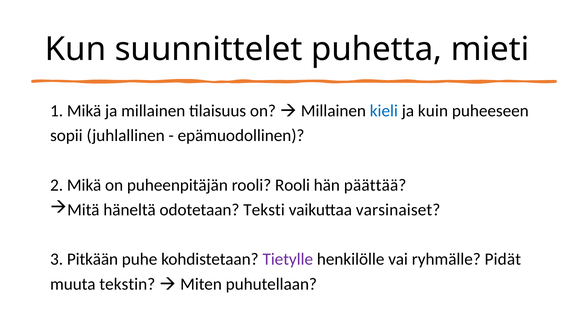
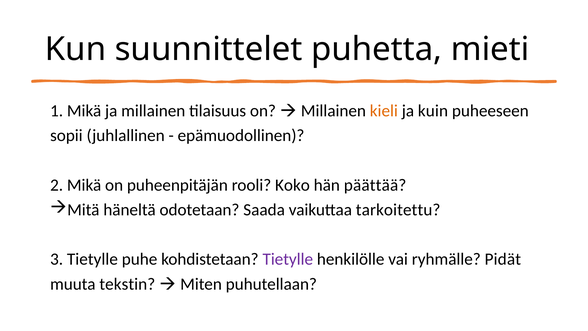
kieli colour: blue -> orange
rooli Rooli: Rooli -> Koko
Teksti: Teksti -> Saada
varsinaiset: varsinaiset -> tarkoitettu
3 Pitkään: Pitkään -> Tietylle
